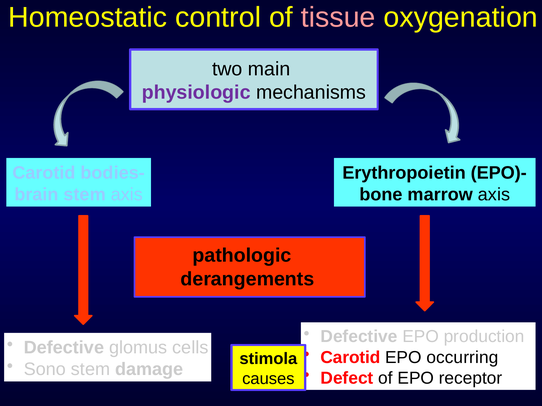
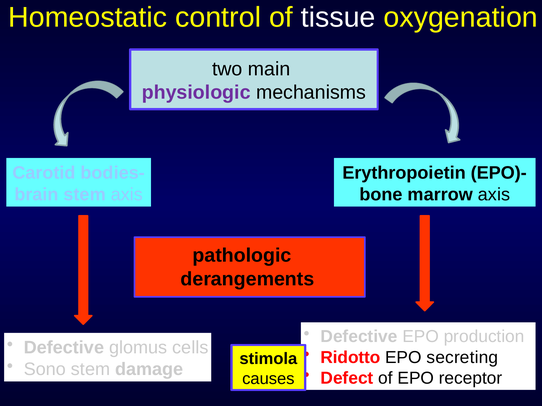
tissue colour: pink -> white
Carotid at (350, 358): Carotid -> Ridotto
occurring: occurring -> secreting
